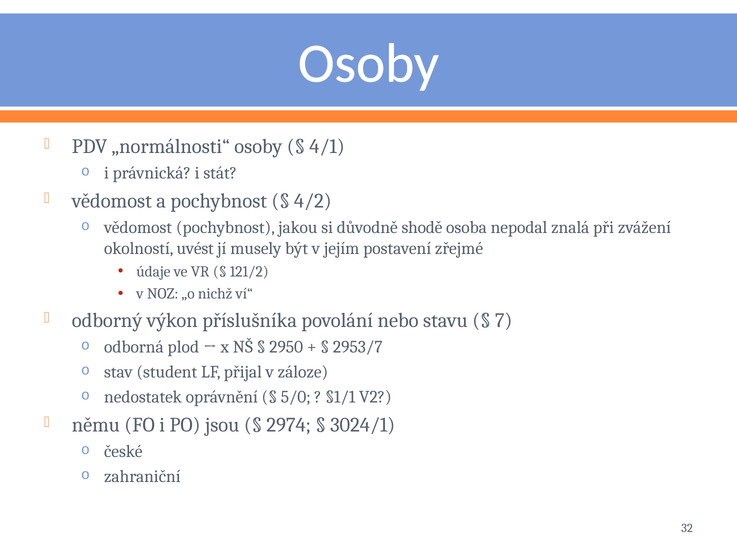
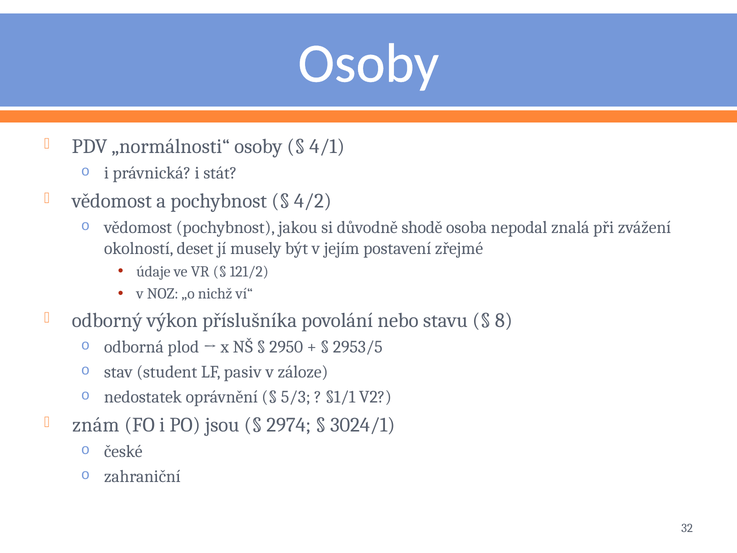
uvést: uvést -> deset
7: 7 -> 8
2953/7: 2953/7 -> 2953/5
přijal: přijal -> pasiv
5/0: 5/0 -> 5/3
němu: němu -> znám
